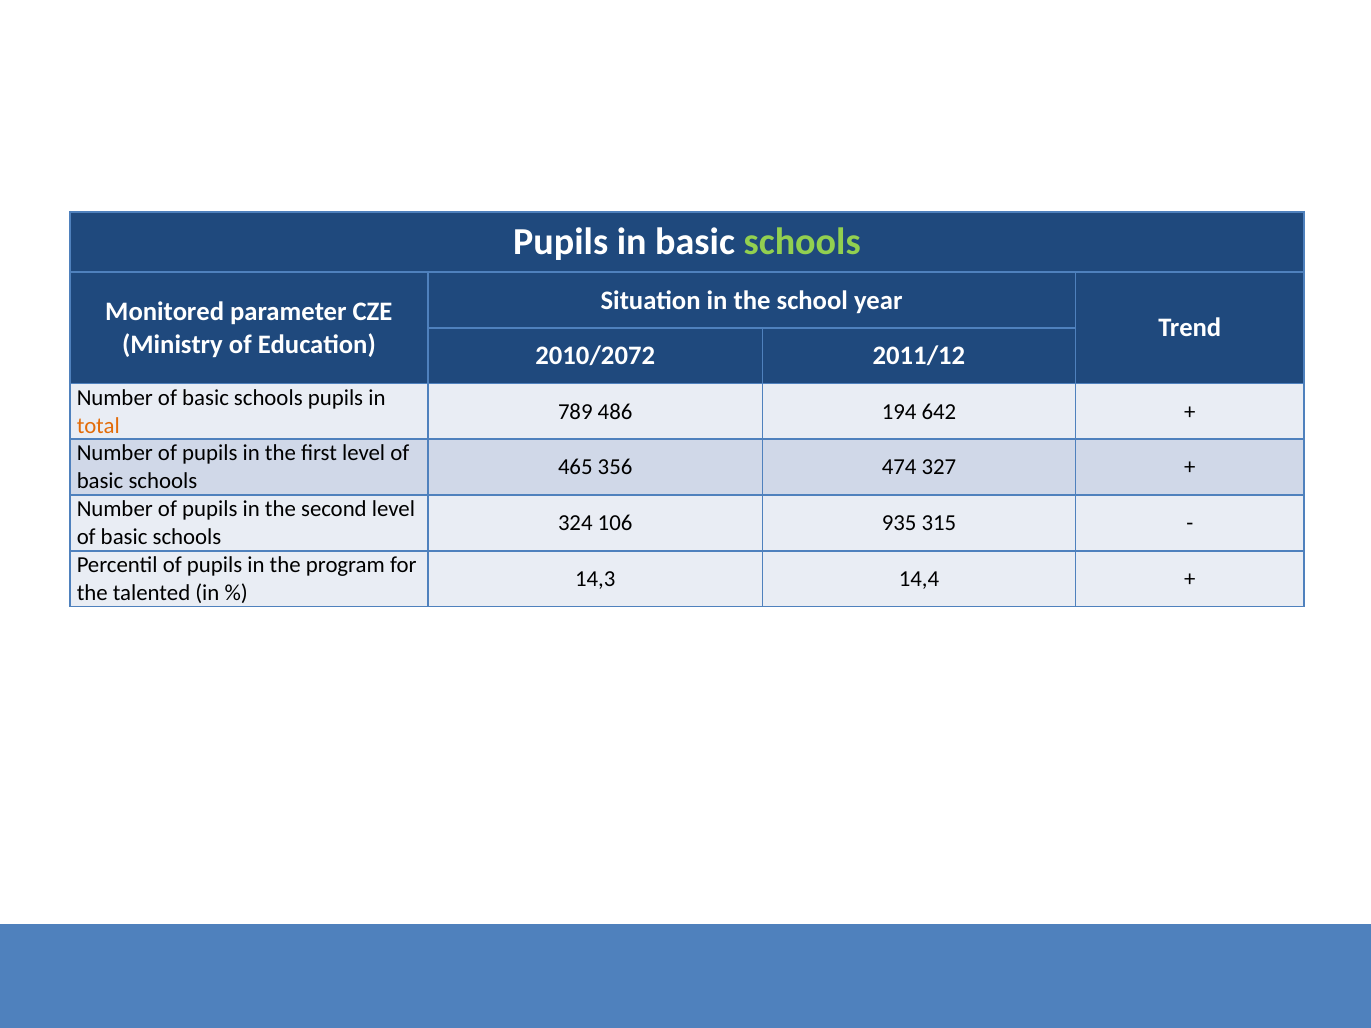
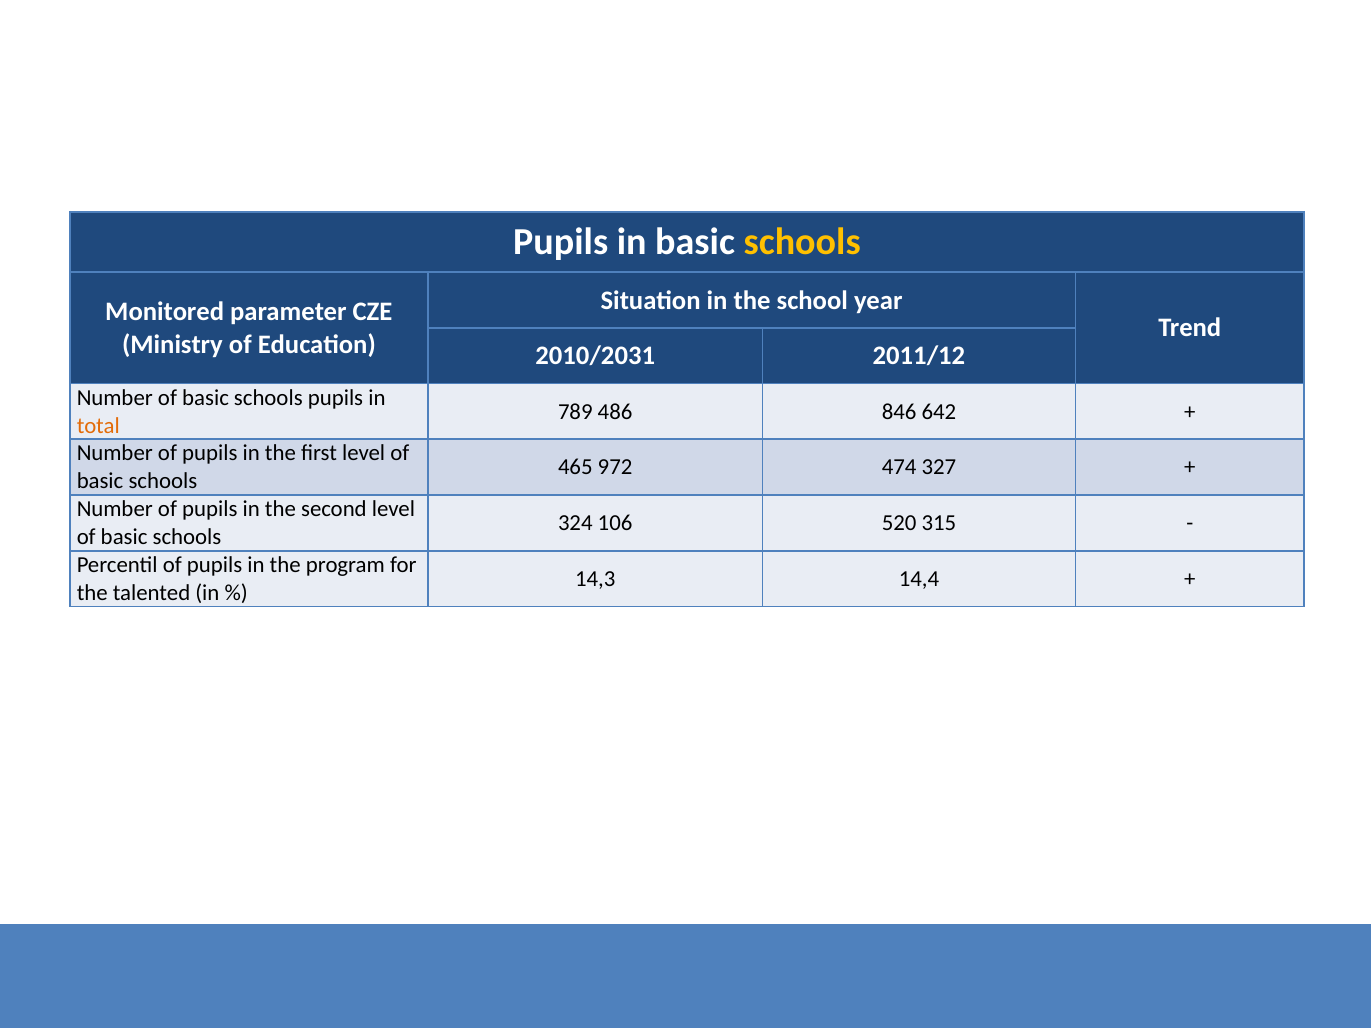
schools at (802, 242) colour: light green -> yellow
2010/2072: 2010/2072 -> 2010/2031
194: 194 -> 846
356: 356 -> 972
935: 935 -> 520
